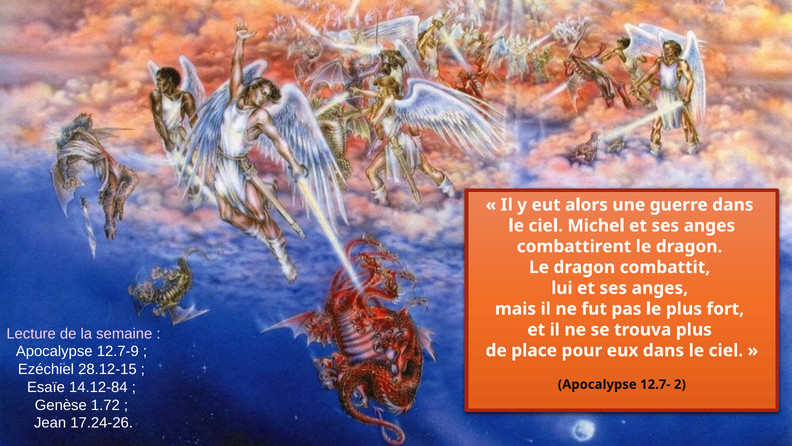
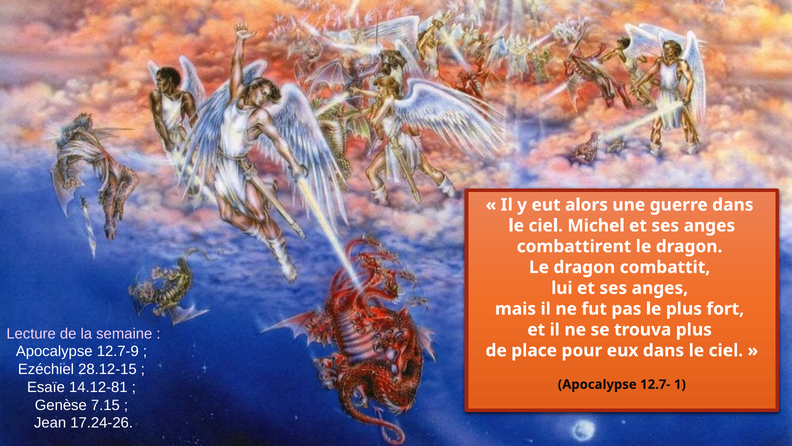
14.12-84: 14.12-84 -> 14.12-81
2: 2 -> 1
1.72: 1.72 -> 7.15
